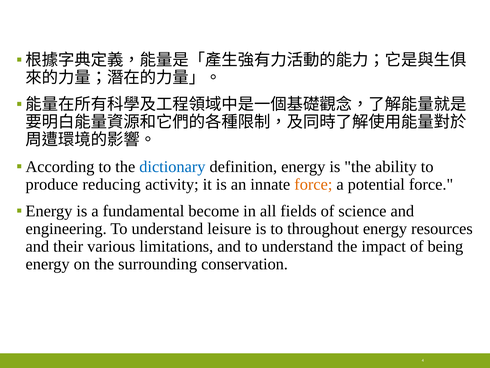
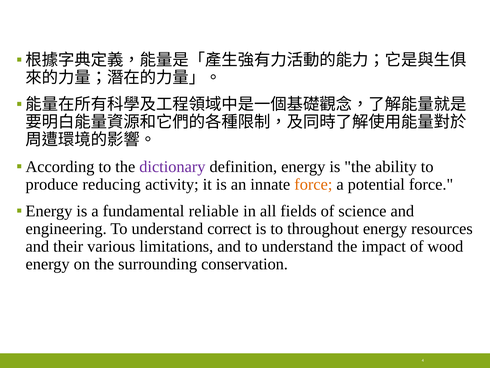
dictionary colour: blue -> purple
become: become -> reliable
leisure: leisure -> correct
being: being -> wood
